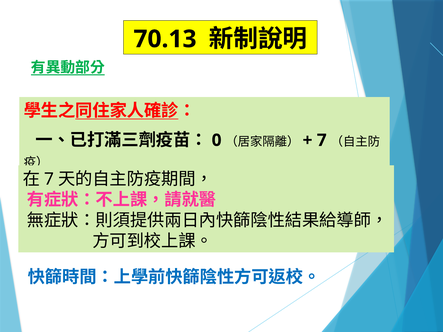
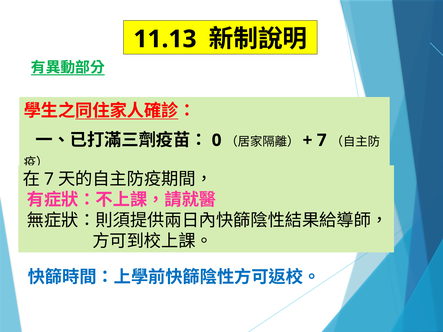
70.13: 70.13 -> 11.13
